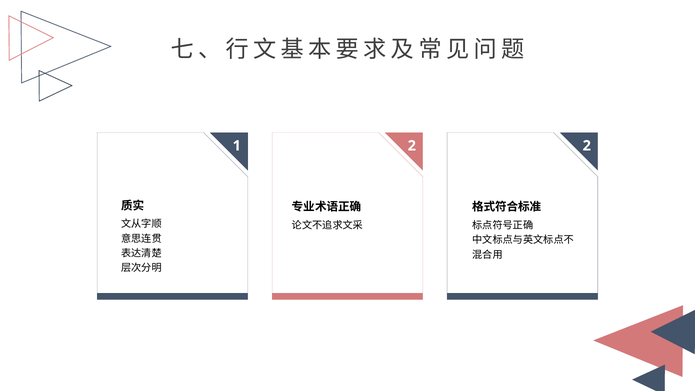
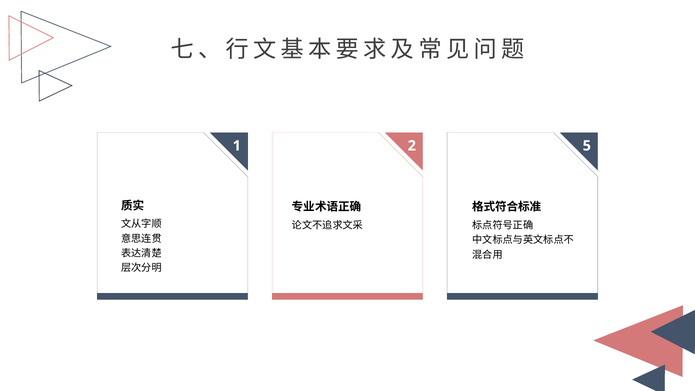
1 2: 2 -> 5
